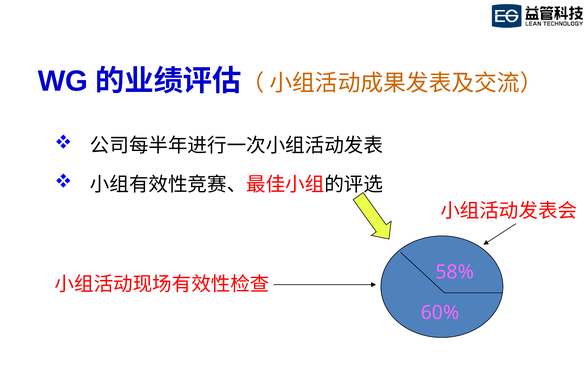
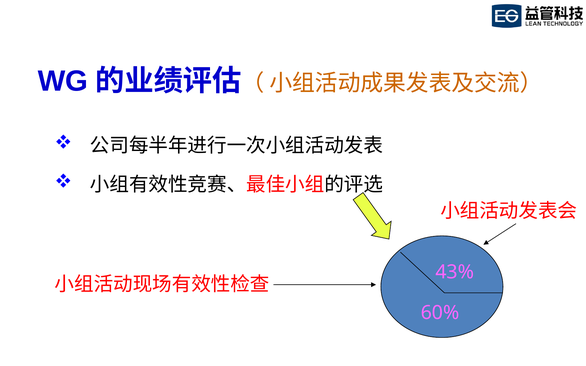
58%: 58% -> 43%
